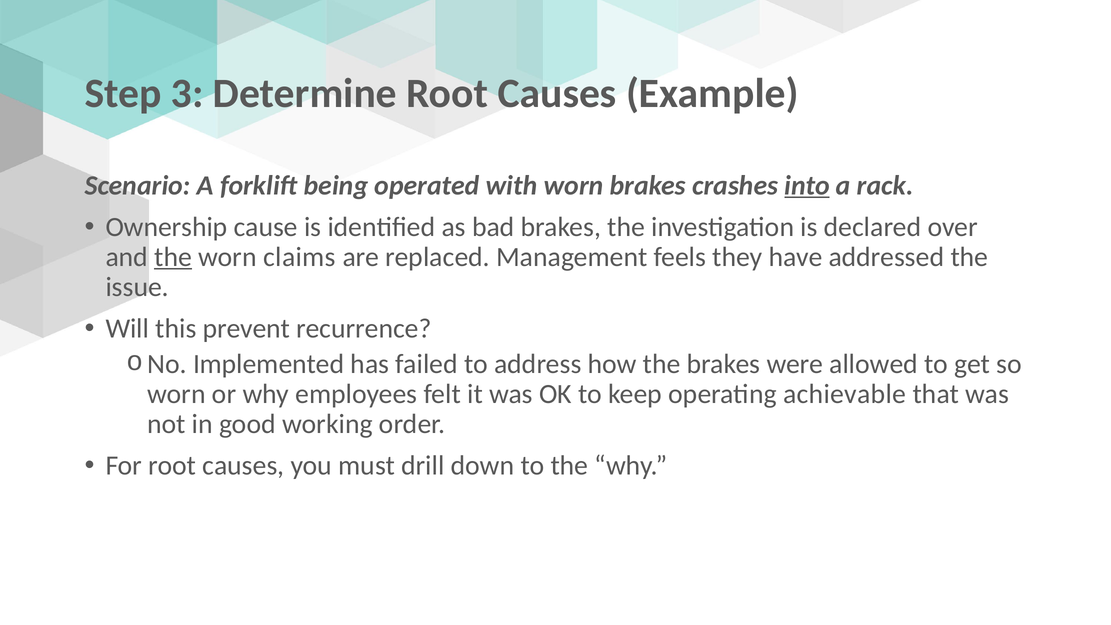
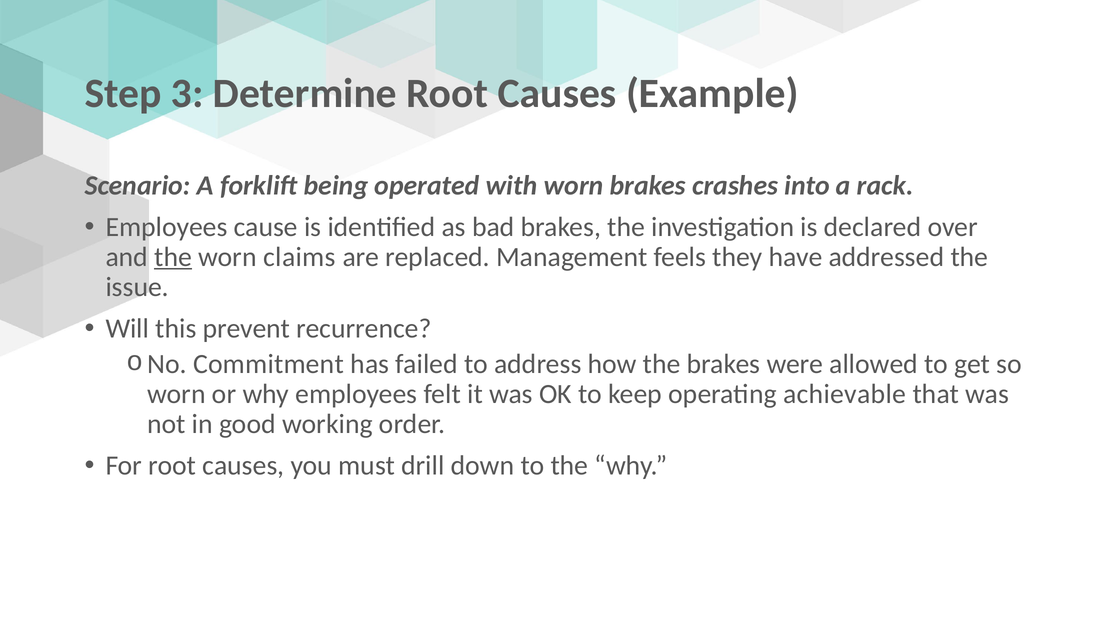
into underline: present -> none
Ownership at (167, 227): Ownership -> Employees
Implemented: Implemented -> Commitment
